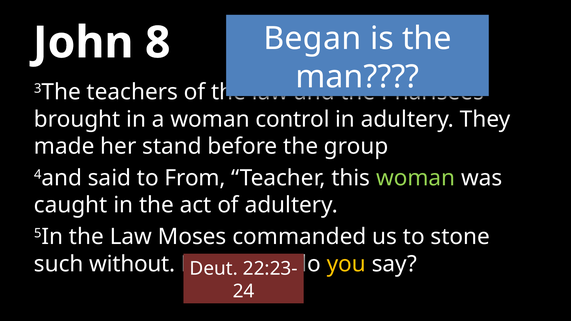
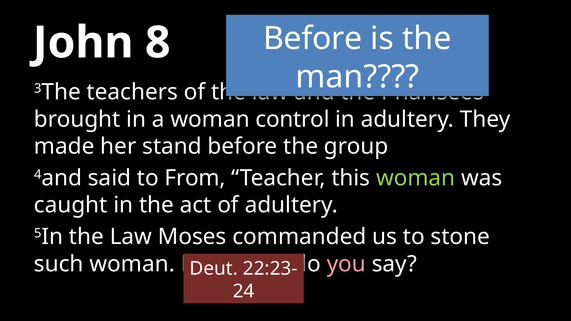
Began at (312, 38): Began -> Before
such without: without -> woman
you colour: yellow -> pink
